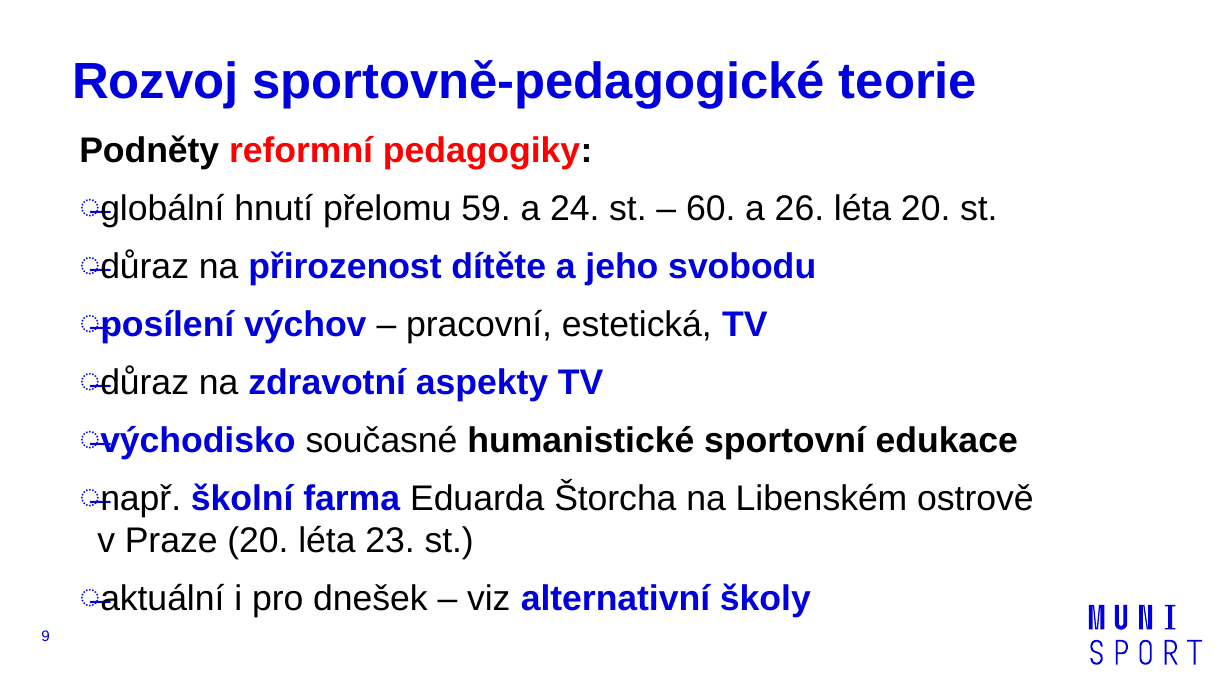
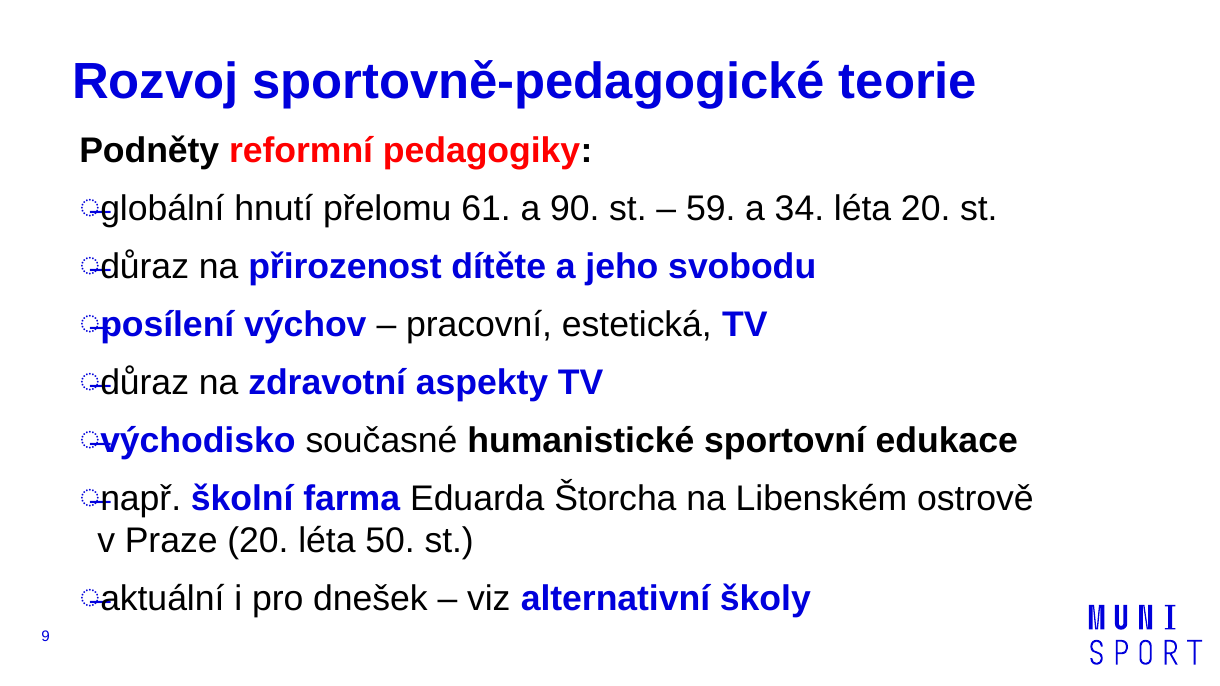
59: 59 -> 61
24: 24 -> 90
60: 60 -> 59
26: 26 -> 34
23: 23 -> 50
